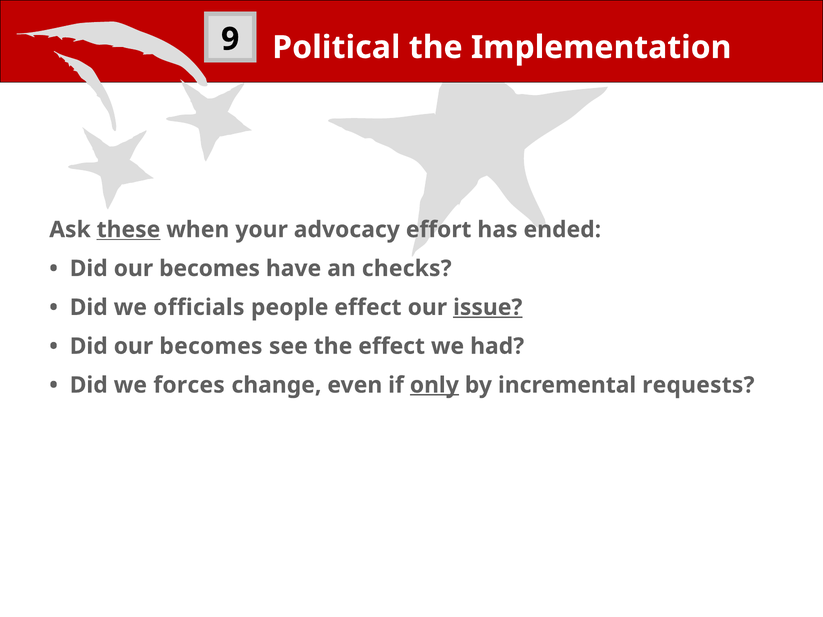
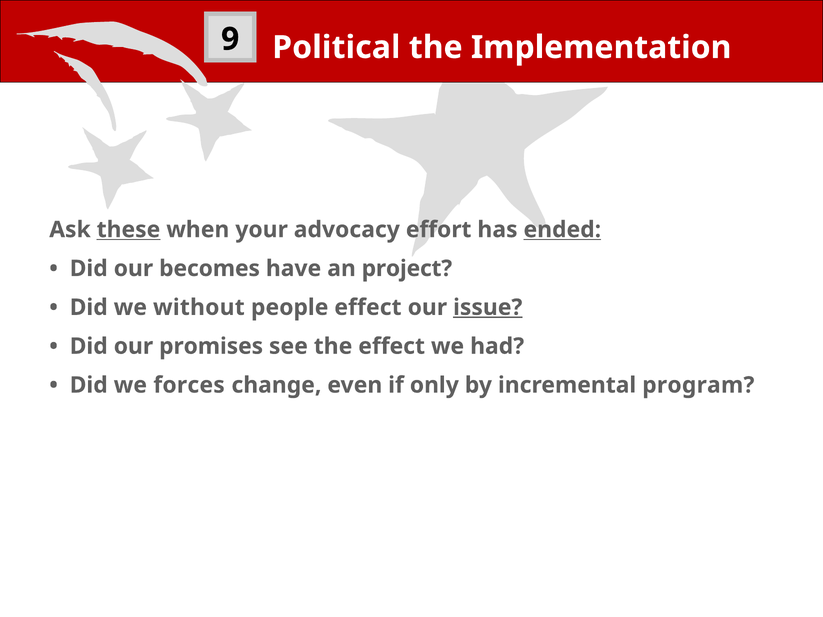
ended underline: none -> present
checks: checks -> project
officials: officials -> without
becomes at (211, 346): becomes -> promises
only underline: present -> none
requests: requests -> program
